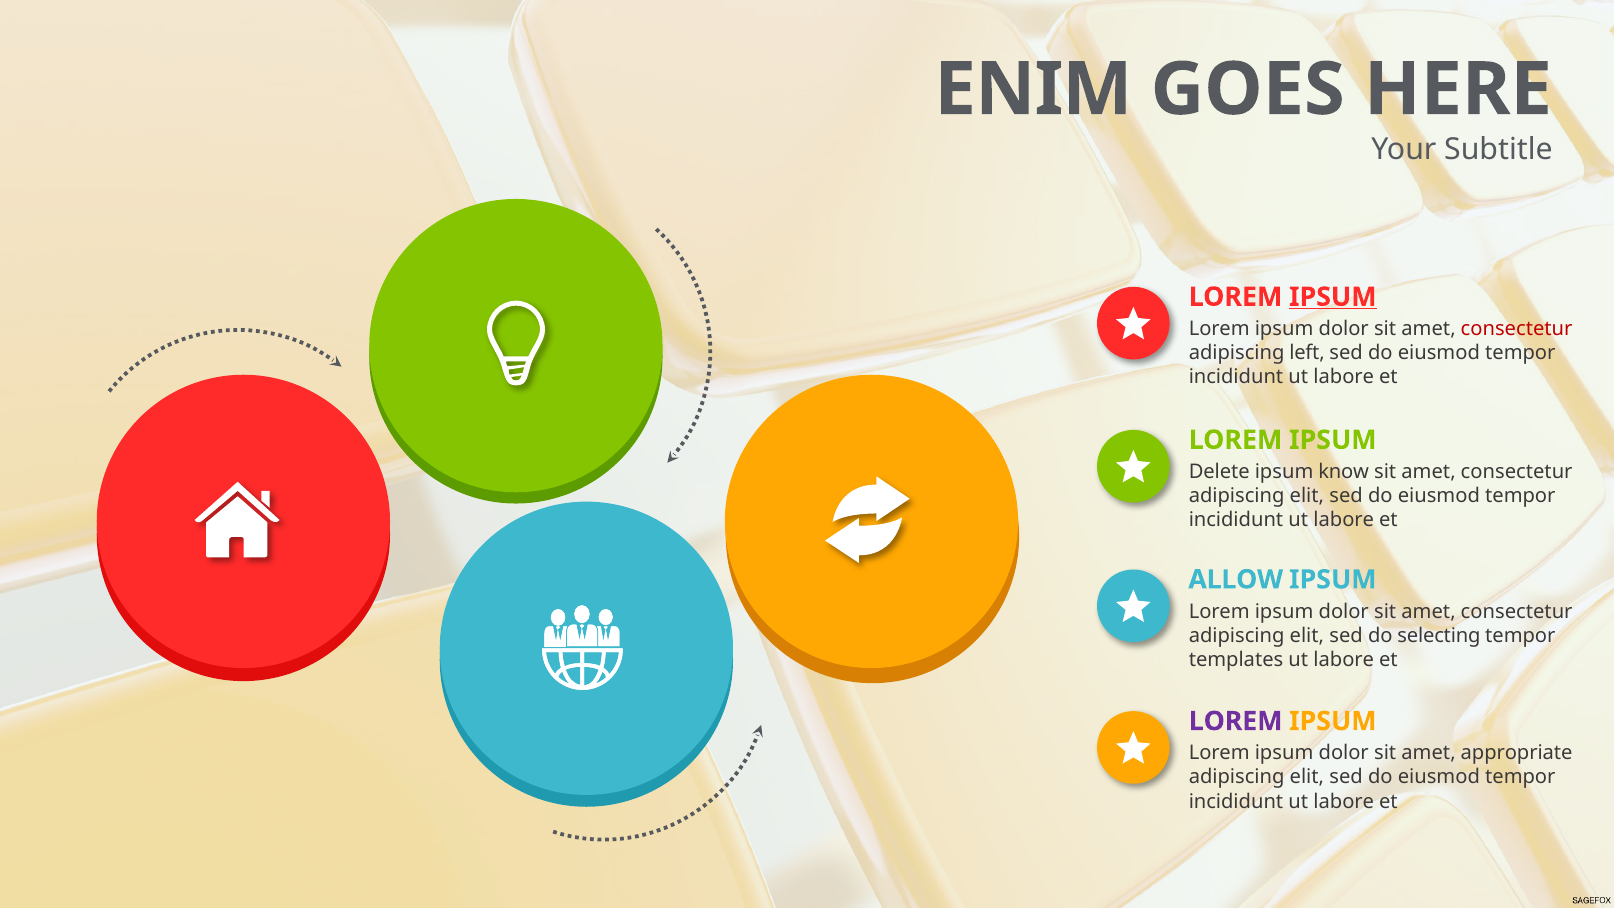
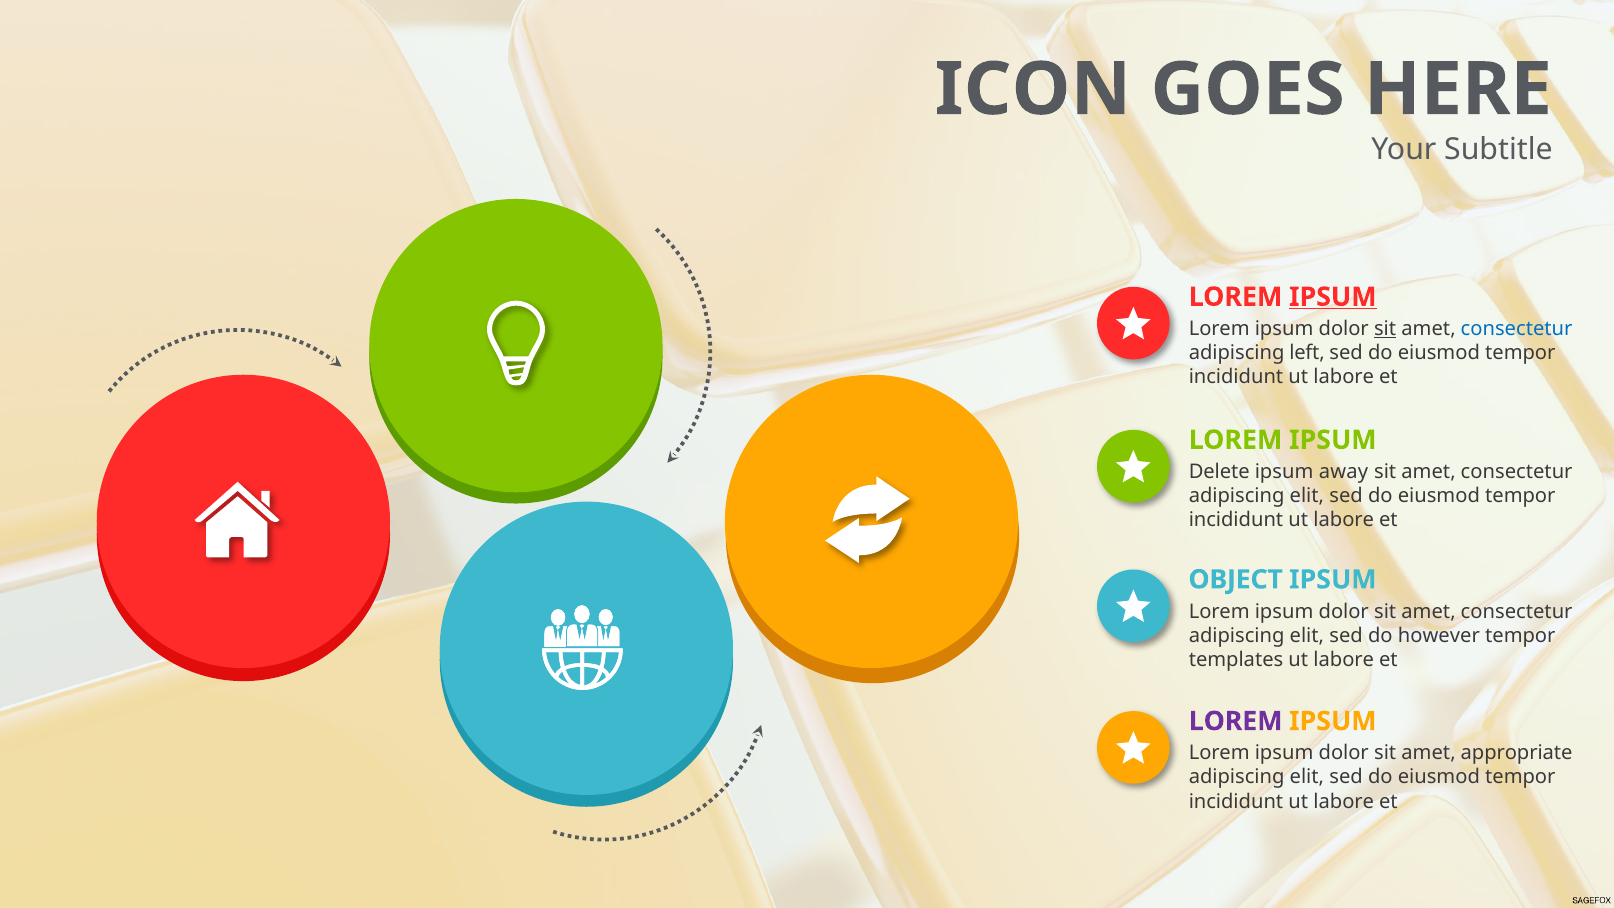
ENIM: ENIM -> ICON
sit at (1385, 329) underline: none -> present
consectetur at (1517, 329) colour: red -> blue
know: know -> away
ALLOW: ALLOW -> OBJECT
selecting: selecting -> however
